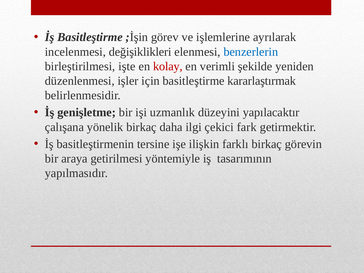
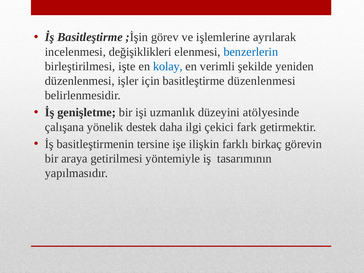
kolay colour: red -> blue
basitleştirme kararlaştırmak: kararlaştırmak -> düzenlenmesi
yapılacaktır: yapılacaktır -> atölyesinde
yönelik birkaç: birkaç -> destek
